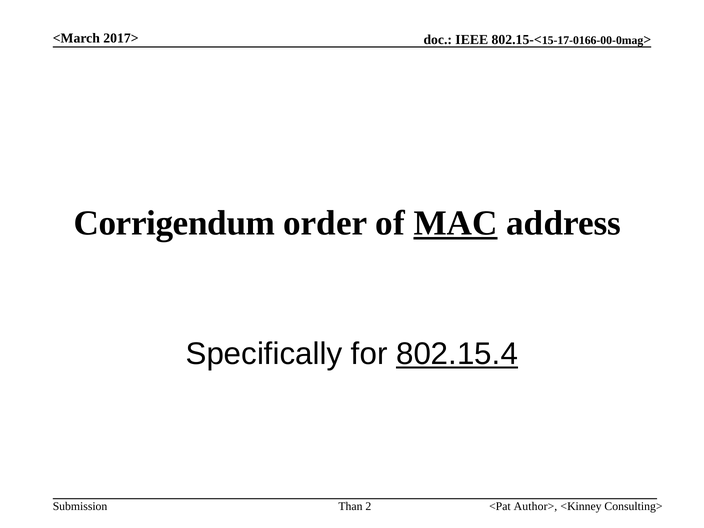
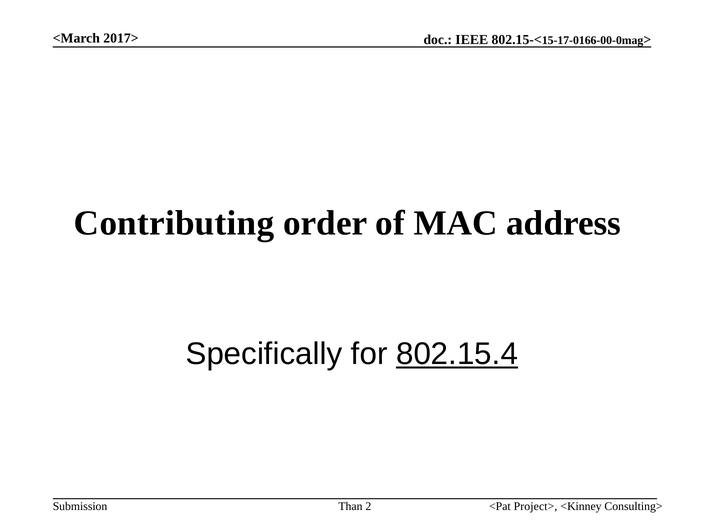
Corrigendum: Corrigendum -> Contributing
MAC underline: present -> none
Author>: Author> -> Project>
